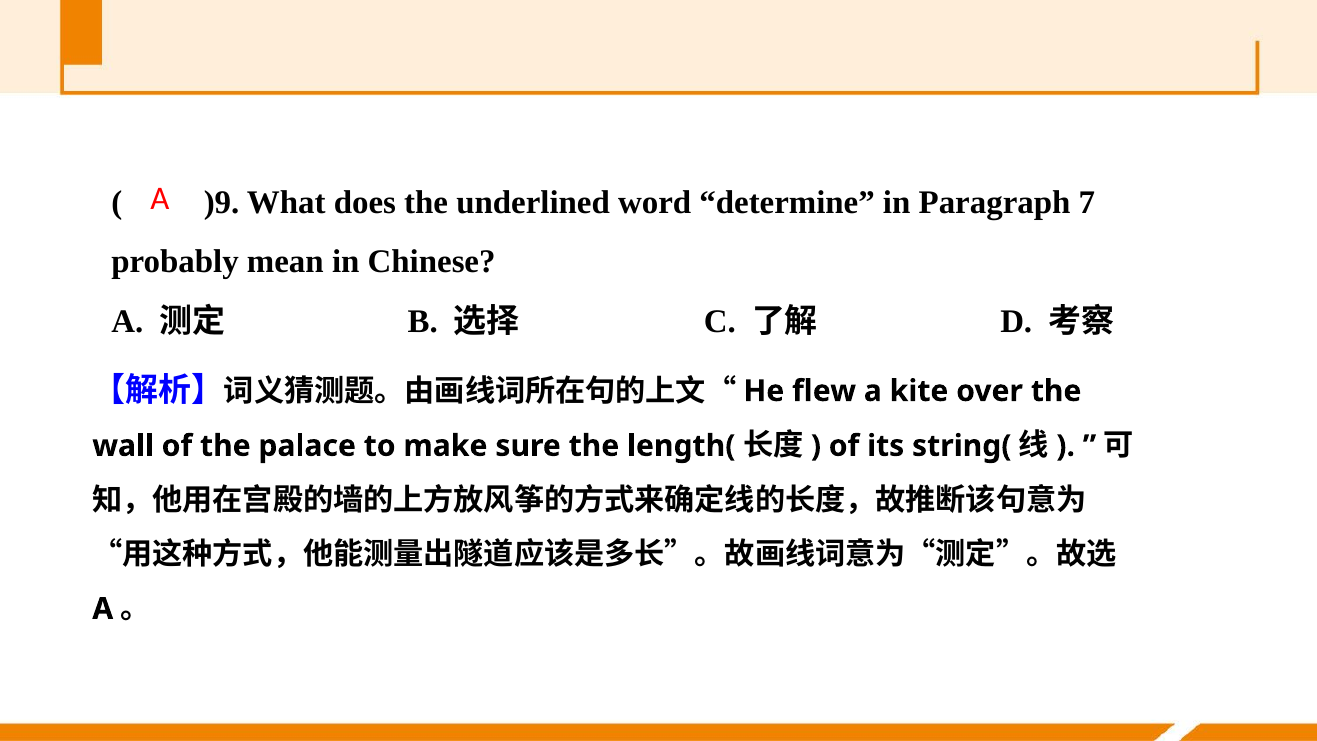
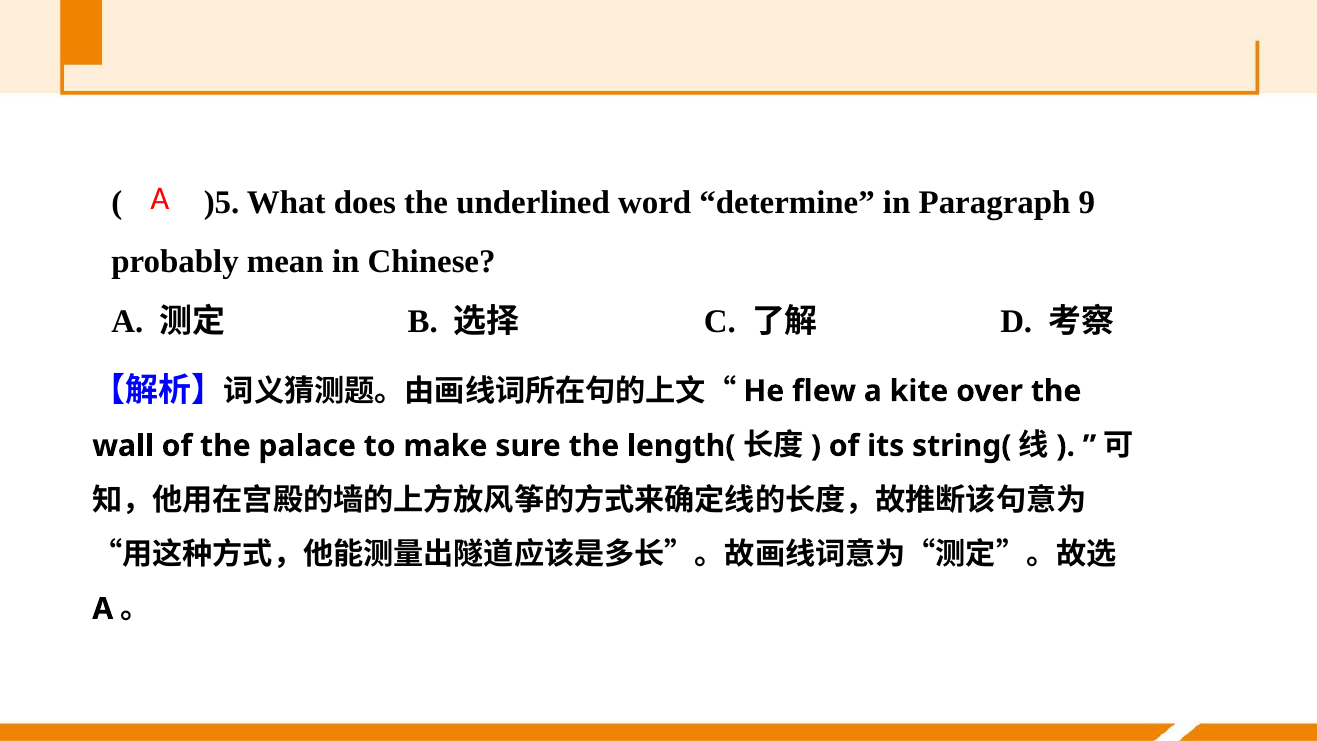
)9: )9 -> )5
7: 7 -> 9
